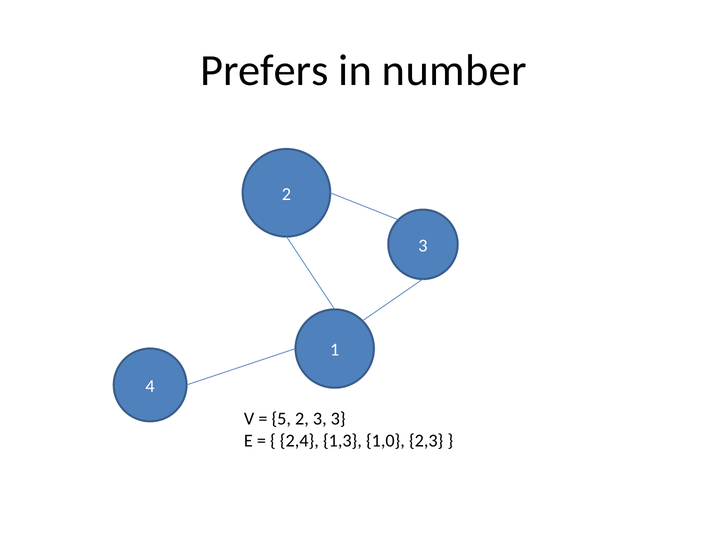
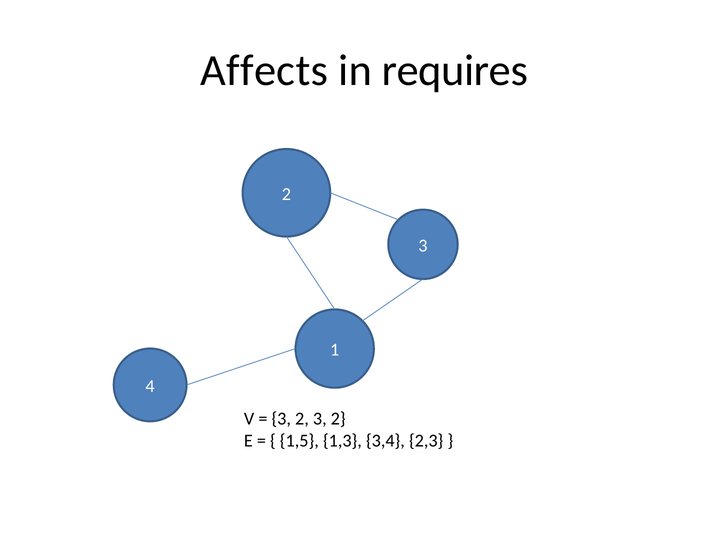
Prefers: Prefers -> Affects
number: number -> requires
5 at (281, 419): 5 -> 3
2 3 3: 3 -> 2
2,4: 2,4 -> 1,5
1,0: 1,0 -> 3,4
